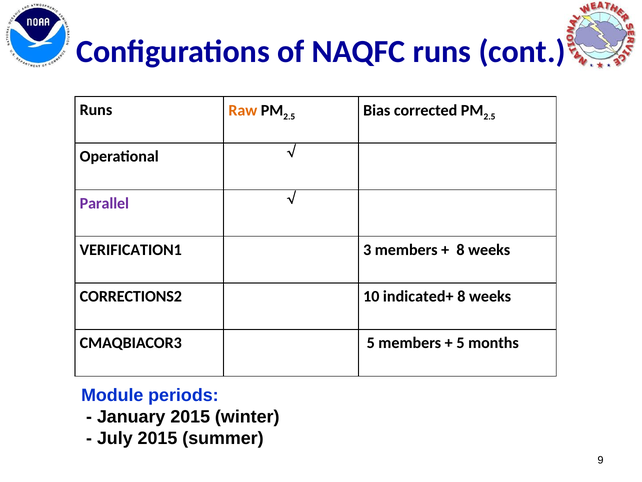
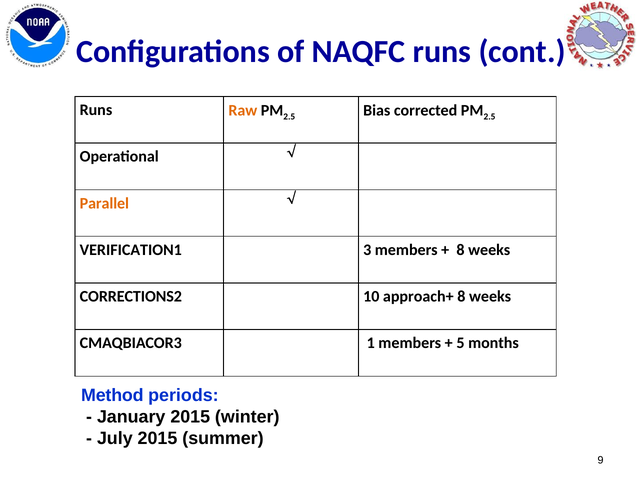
Parallel colour: purple -> orange
indicated+: indicated+ -> approach+
CMAQBIACOR3 5: 5 -> 1
Module: Module -> Method
